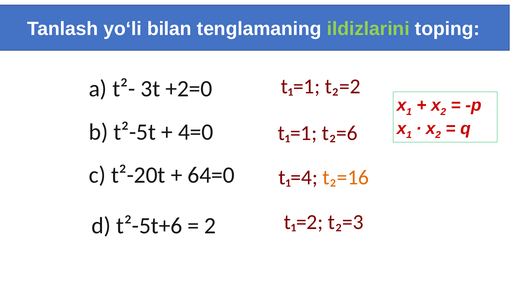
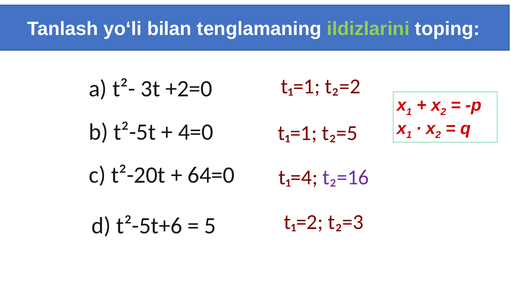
t₂=6: t₂=6 -> t₂=5
t₂=16 colour: orange -> purple
2 at (210, 225): 2 -> 5
